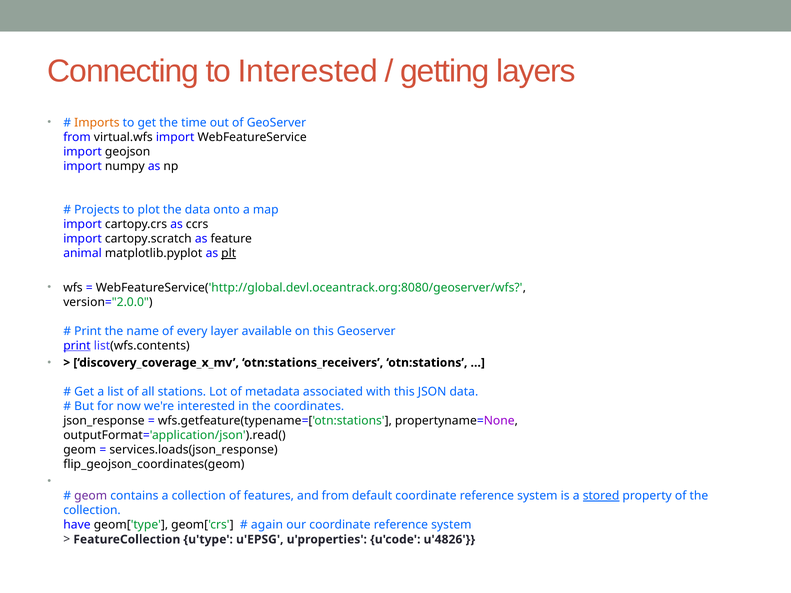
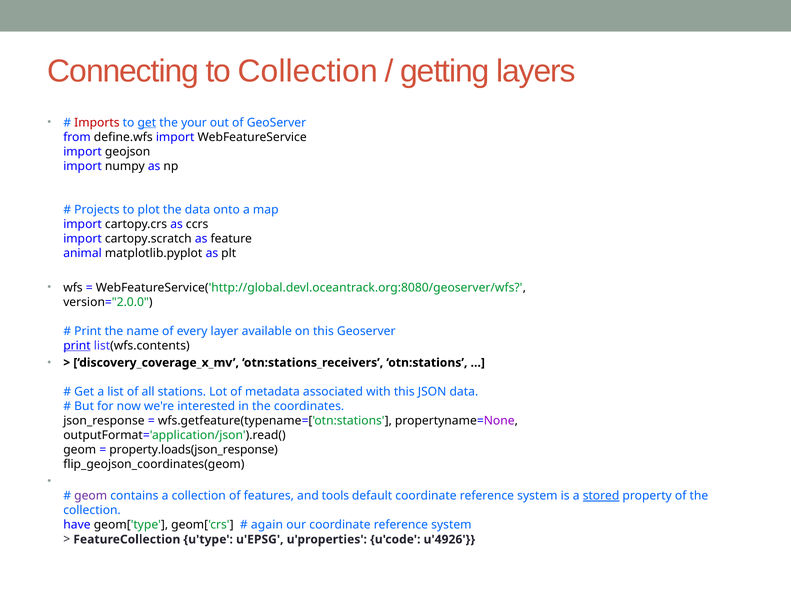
to Interested: Interested -> Collection
Imports colour: orange -> red
get at (147, 123) underline: none -> present
time: time -> your
virtual.wfs: virtual.wfs -> define.wfs
plt underline: present -> none
services.loads(json_response: services.loads(json_response -> property.loads(json_response
and from: from -> tools
u'4826: u'4826 -> u'4926
